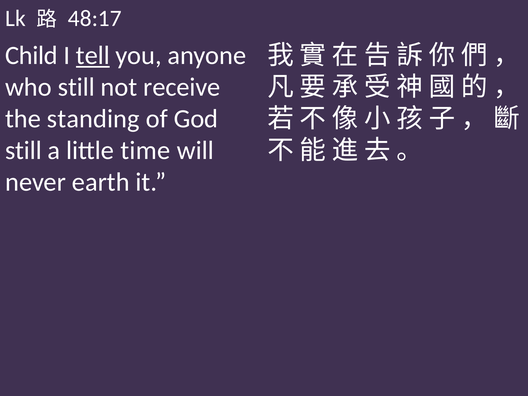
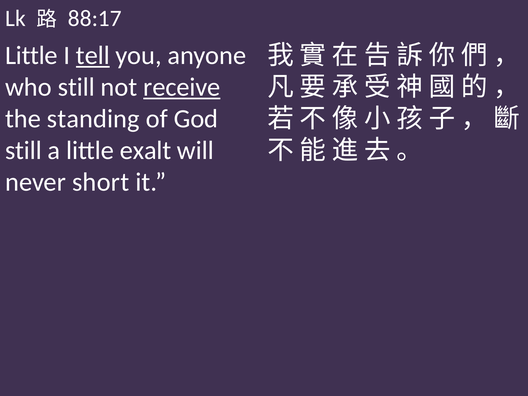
48:17: 48:17 -> 88:17
Child at (31, 55): Child -> Little
receive underline: none -> present
time: time -> exalt
earth: earth -> short
